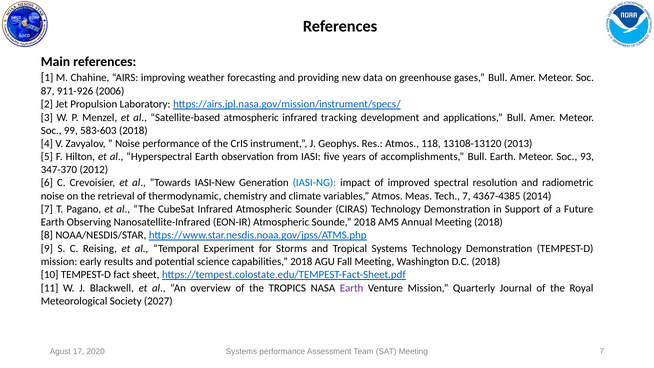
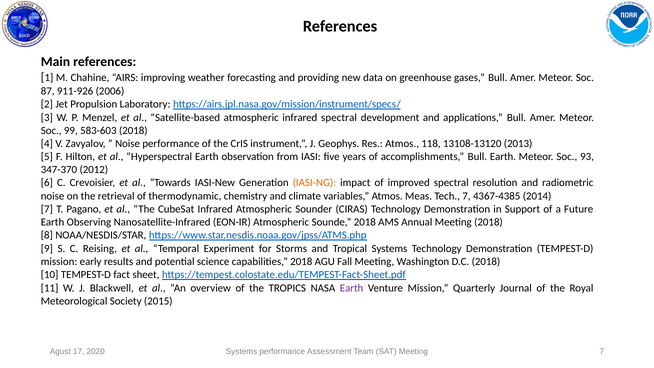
infrared tracking: tracking -> spectral
IASI-NG colour: blue -> orange
2027: 2027 -> 2015
